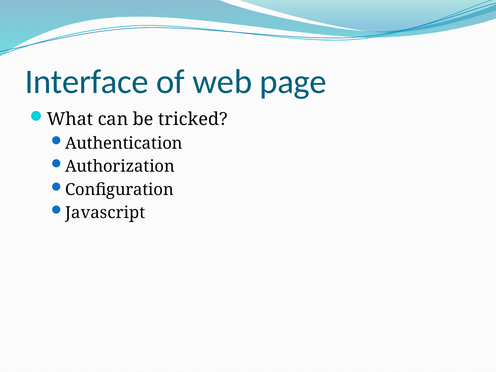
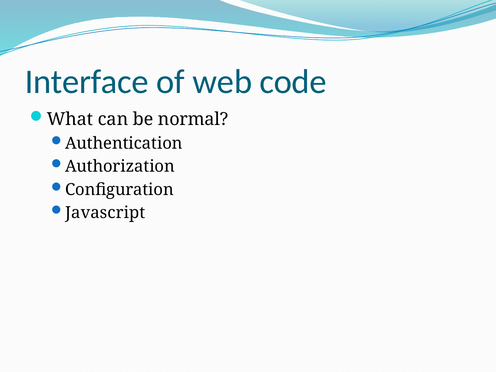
page: page -> code
tricked: tricked -> normal
